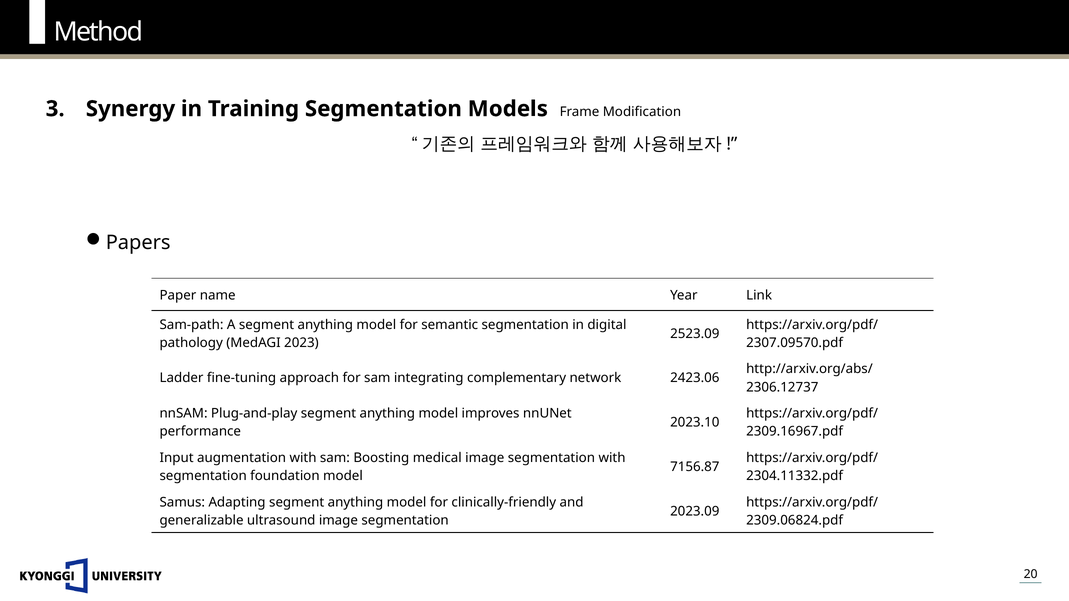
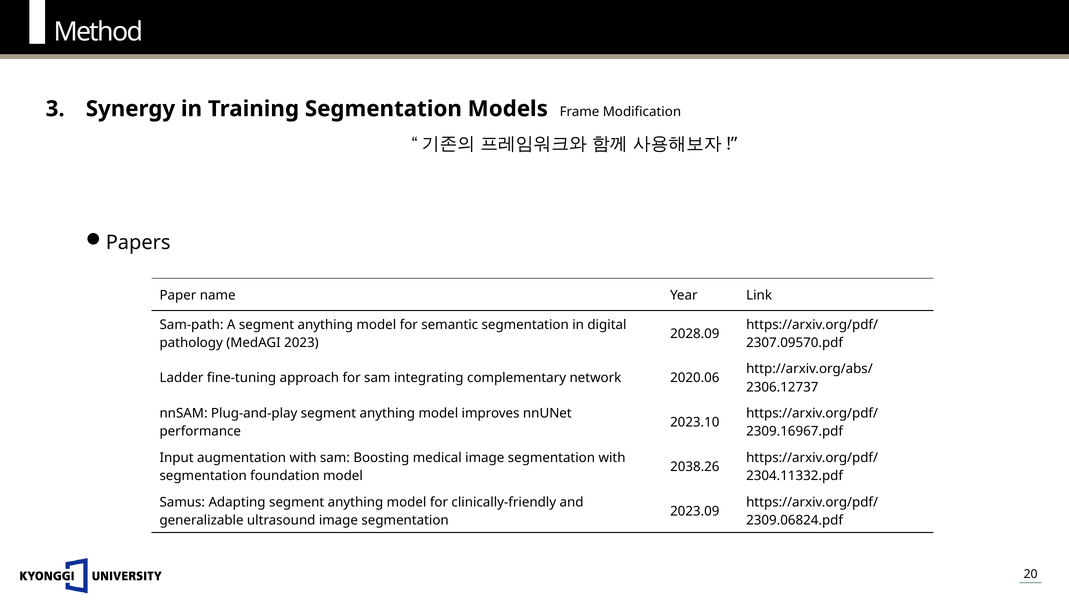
2523.09: 2523.09 -> 2028.09
2423.06: 2423.06 -> 2020.06
7156.87: 7156.87 -> 2038.26
